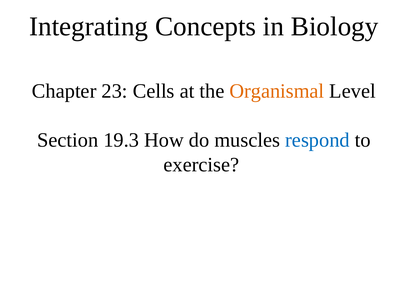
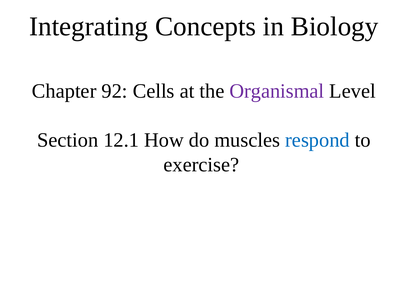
23: 23 -> 92
Organismal colour: orange -> purple
19.3: 19.3 -> 12.1
